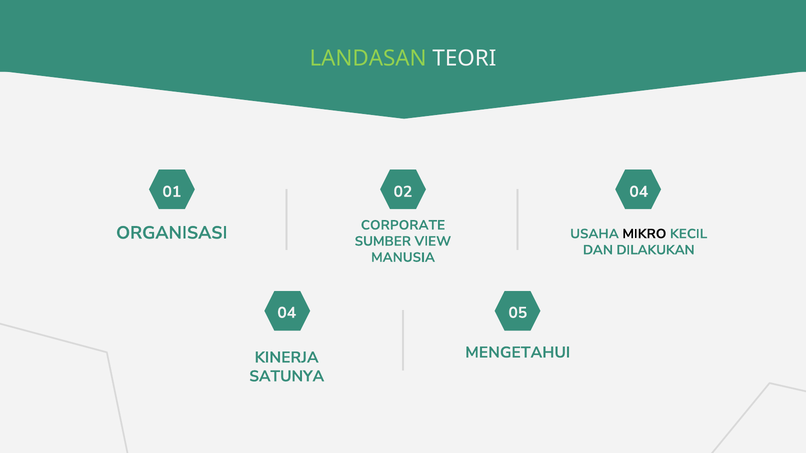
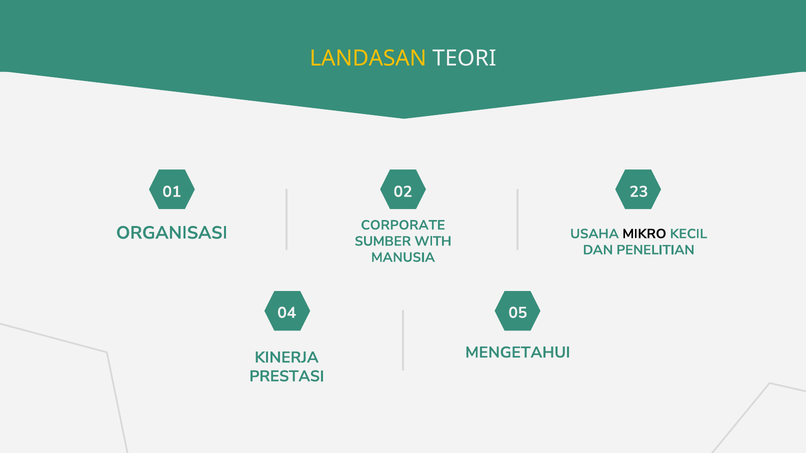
LANDASAN colour: light green -> yellow
02 04: 04 -> 23
VIEW: VIEW -> WITH
DILAKUKAN: DILAKUKAN -> PENELITIAN
SATUNYA: SATUNYA -> PRESTASI
